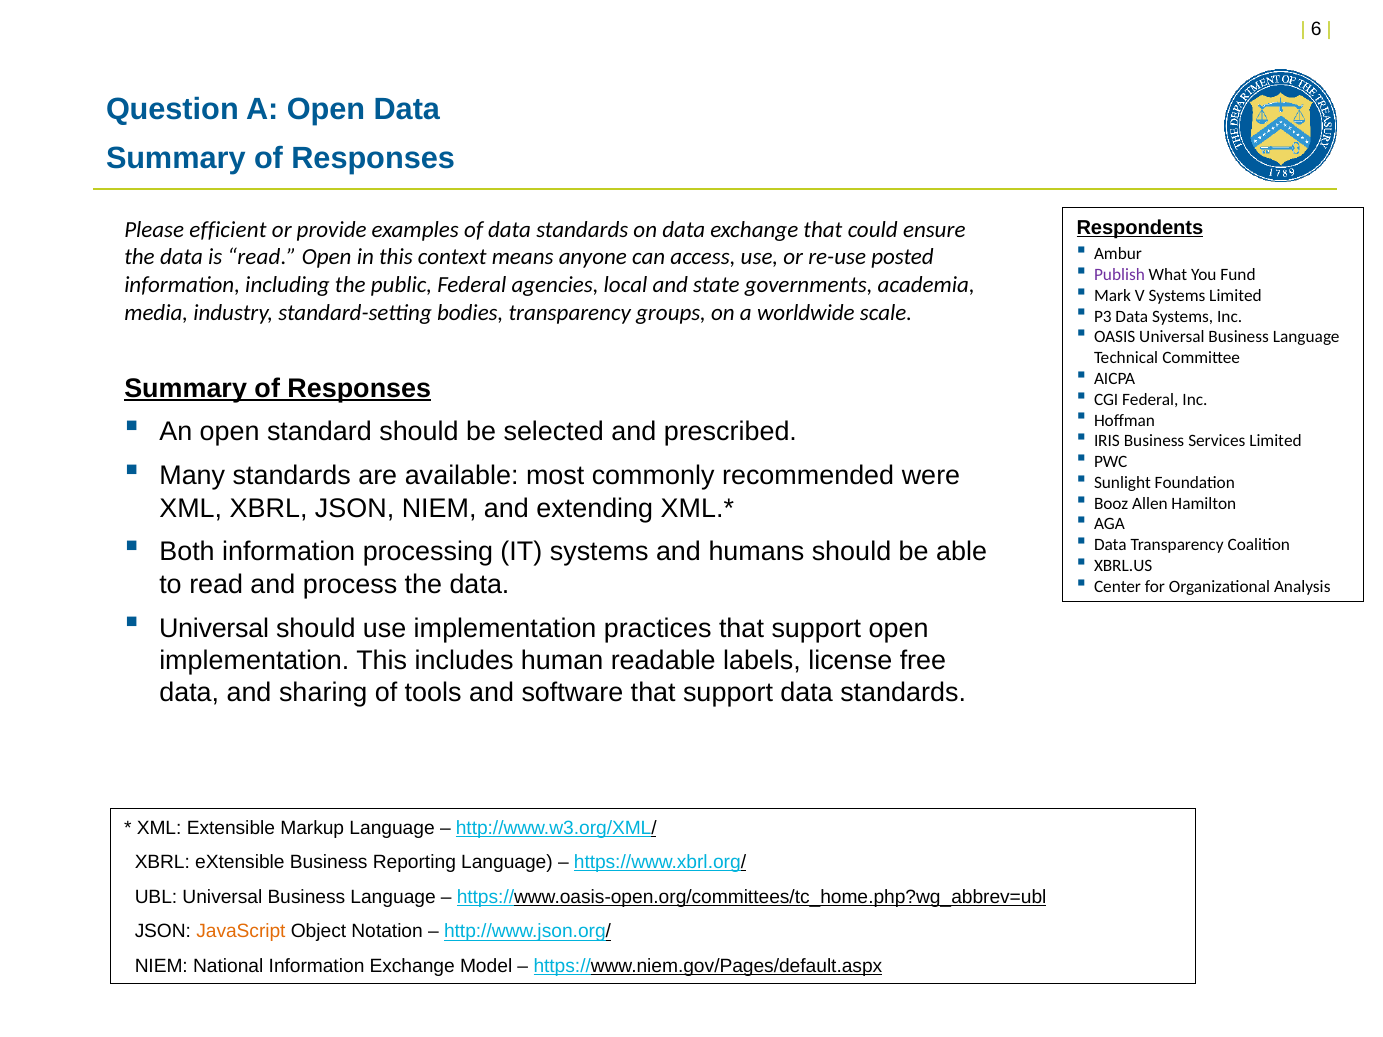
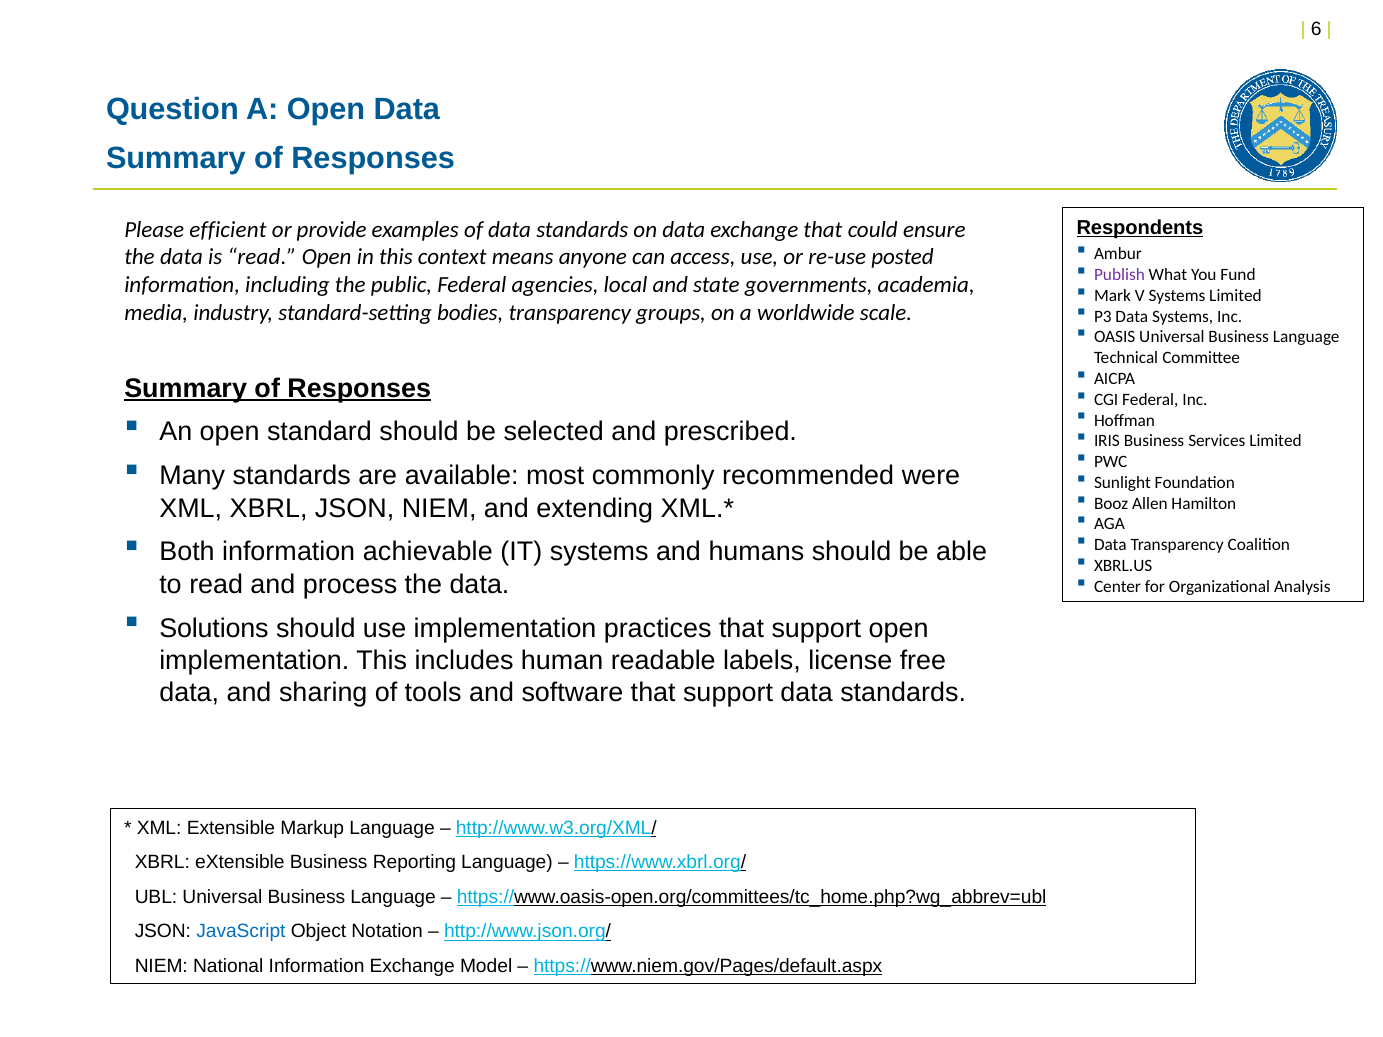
processing: processing -> achievable
Universal at (214, 628): Universal -> Solutions
JavaScript colour: orange -> blue
